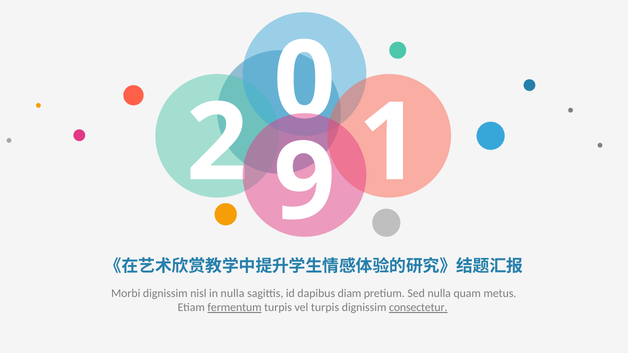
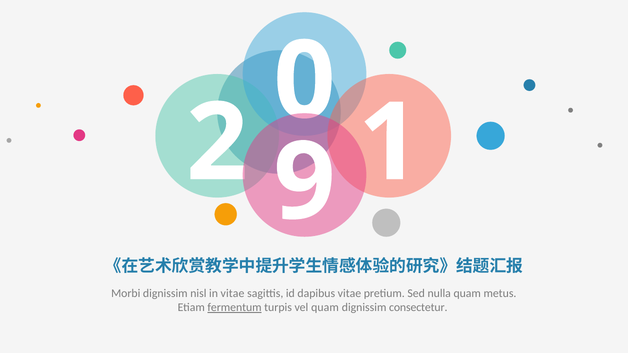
in nulla: nulla -> vitae
dapibus diam: diam -> vitae
vel turpis: turpis -> quam
consectetur underline: present -> none
